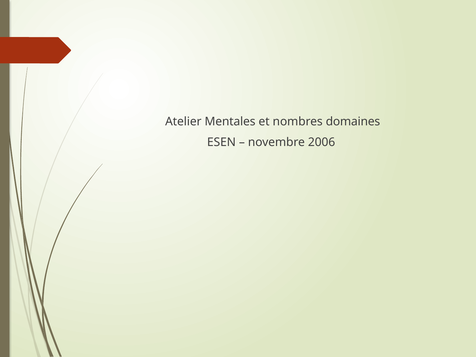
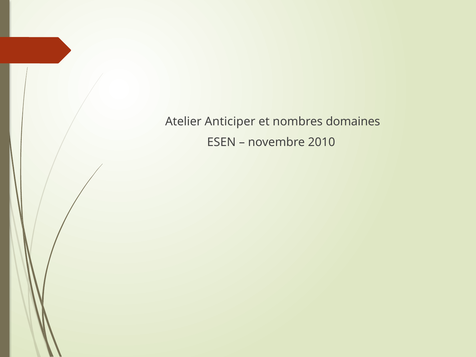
Mentales: Mentales -> Anticiper
2006: 2006 -> 2010
